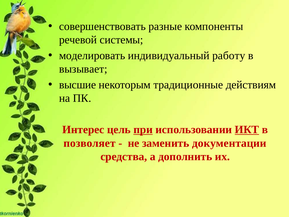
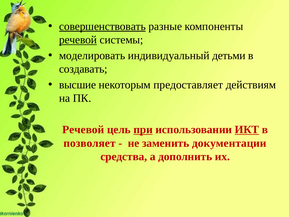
совершенствовать underline: none -> present
речевой at (78, 40) underline: none -> present
работу: работу -> детьми
вызывает: вызывает -> создавать
традиционные: традиционные -> предоставляет
Интерес at (83, 130): Интерес -> Речевой
